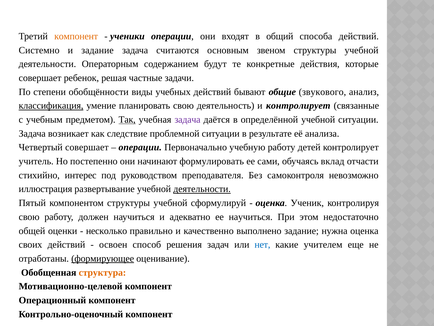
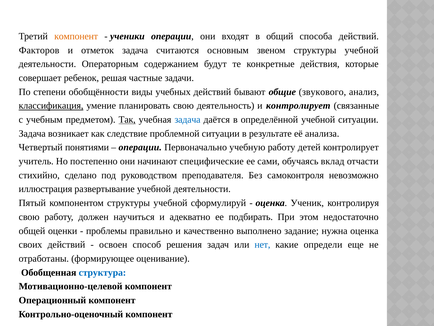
Системно: Системно -> Факторов
и задание: задание -> отметок
задача at (188, 119) colour: purple -> blue
Четвертый совершает: совершает -> понятиями
формулировать: формулировать -> специфические
интерес: интерес -> сделано
деятельности at (202, 189) underline: present -> none
ее научиться: научиться -> подбирать
несколько: несколько -> проблемы
учителем: учителем -> определи
формирующее underline: present -> none
структура colour: orange -> blue
